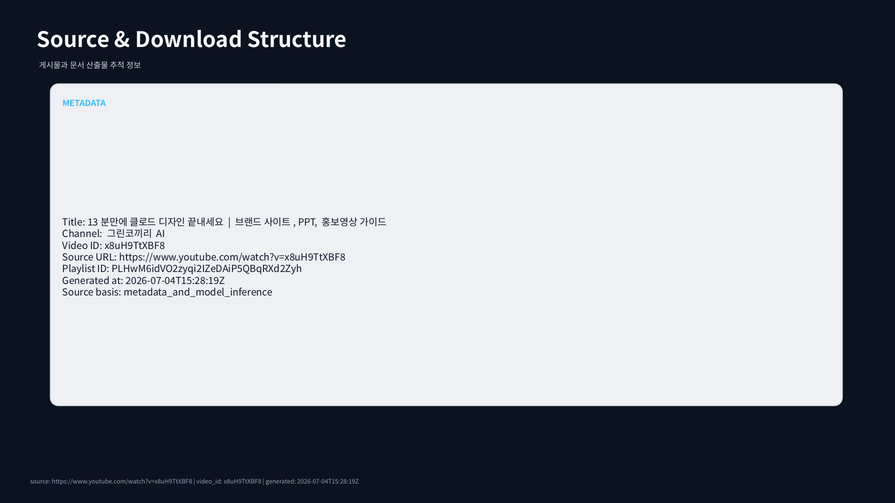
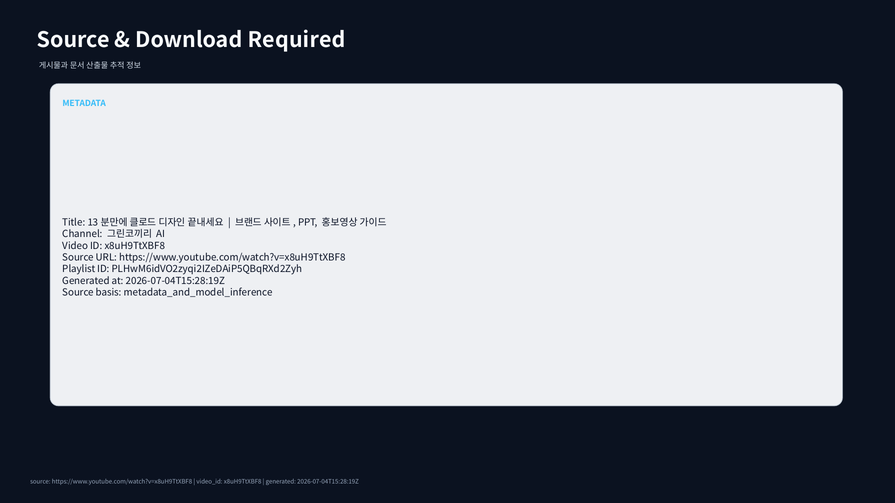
Structure: Structure -> Required
